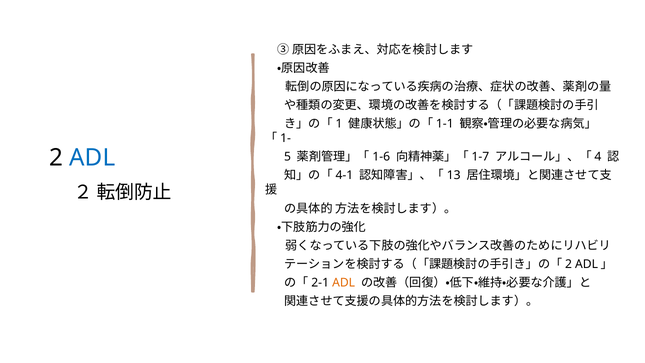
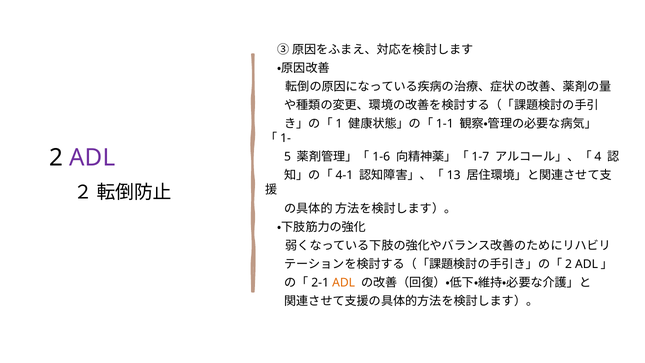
ADL at (92, 158) colour: blue -> purple
